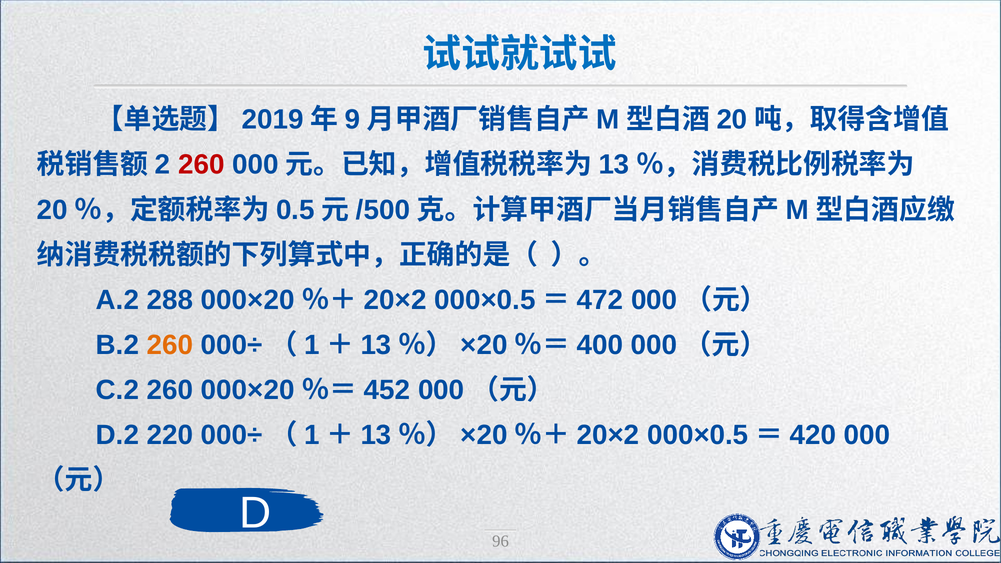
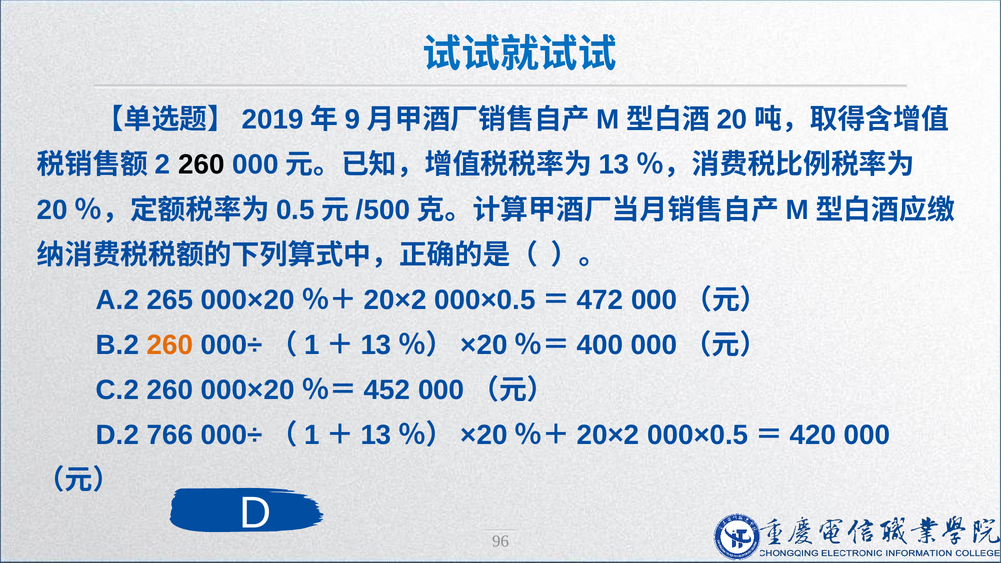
260 at (201, 165) colour: red -> black
288: 288 -> 265
220: 220 -> 766
